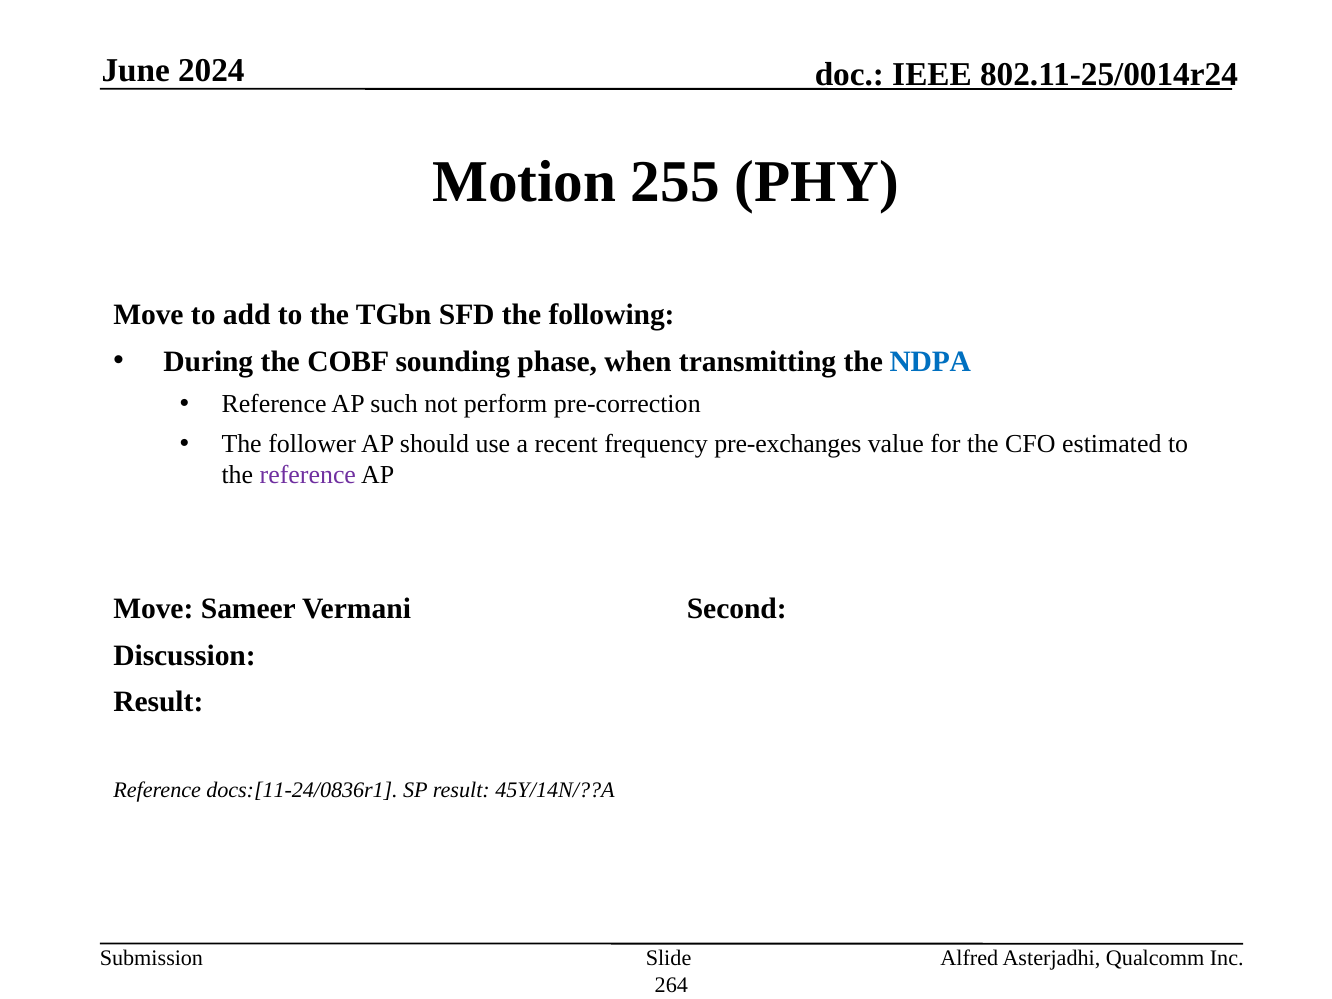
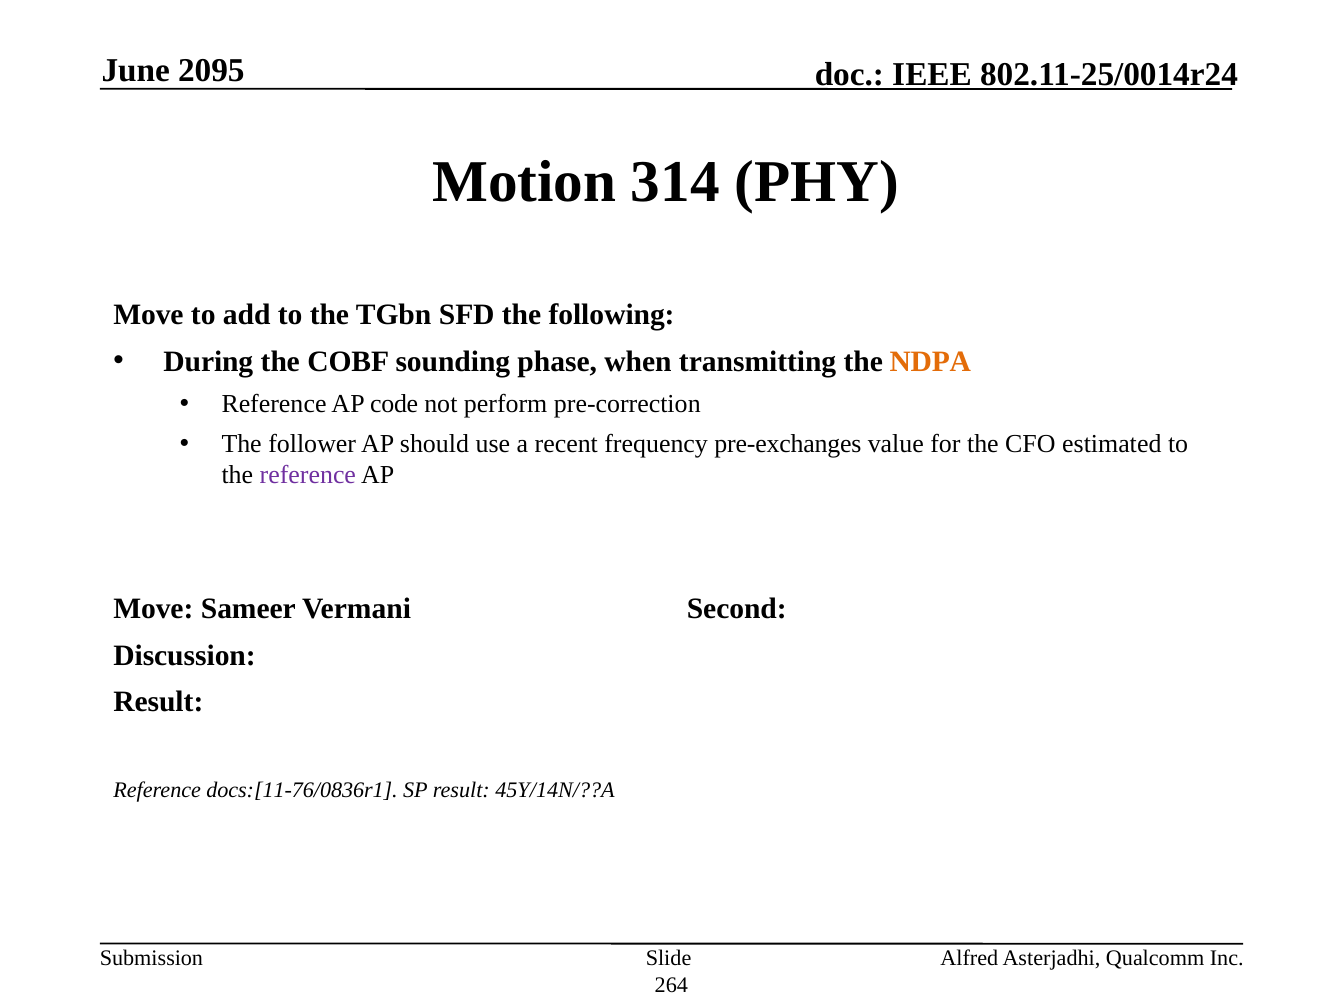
2024: 2024 -> 2095
255: 255 -> 314
NDPA colour: blue -> orange
such: such -> code
docs:[11-24/0836r1: docs:[11-24/0836r1 -> docs:[11-76/0836r1
